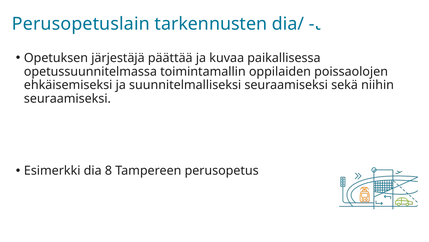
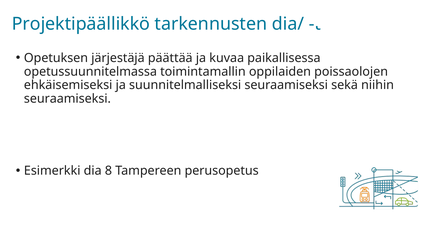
Perusopetuslain: Perusopetuslain -> Projektipäällikkö
